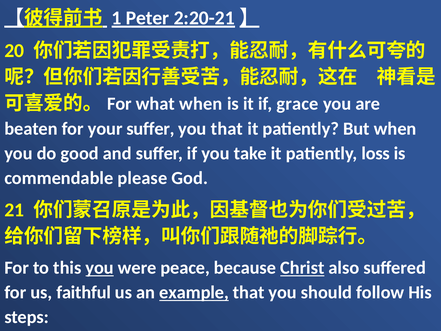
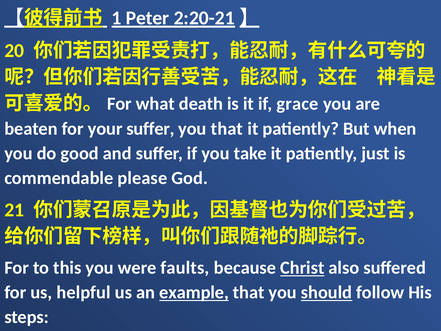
what when: when -> death
loss: loss -> just
you at (100, 268) underline: present -> none
peace: peace -> faults
faithful: faithful -> helpful
should underline: none -> present
